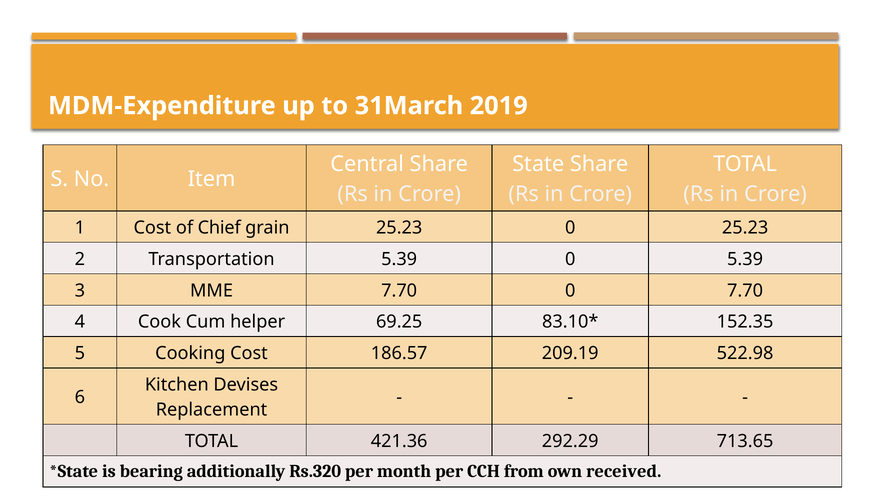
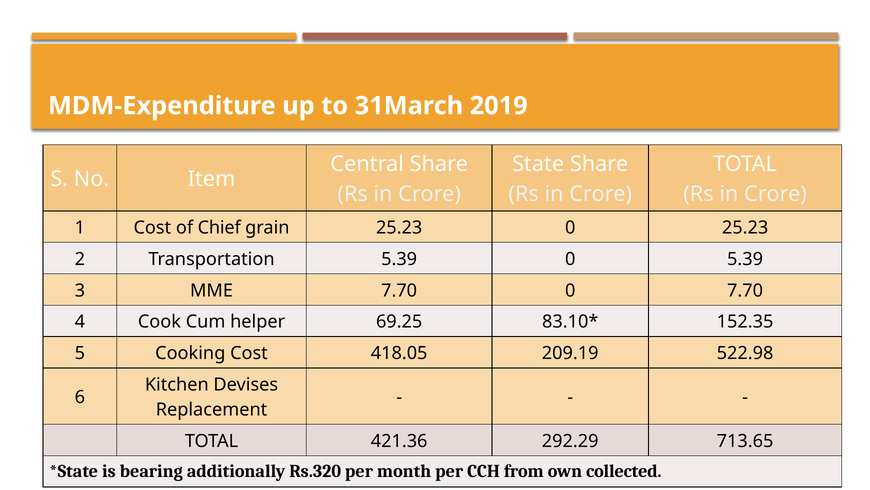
186.57: 186.57 -> 418.05
received: received -> collected
